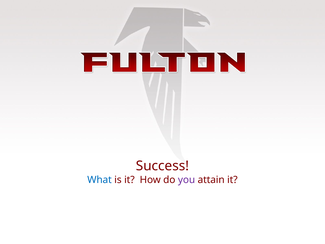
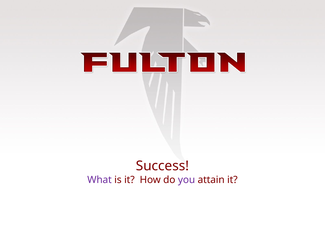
What colour: blue -> purple
